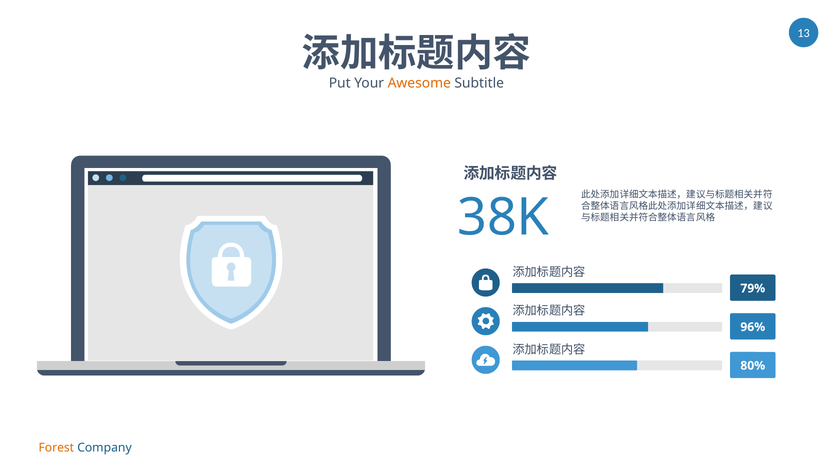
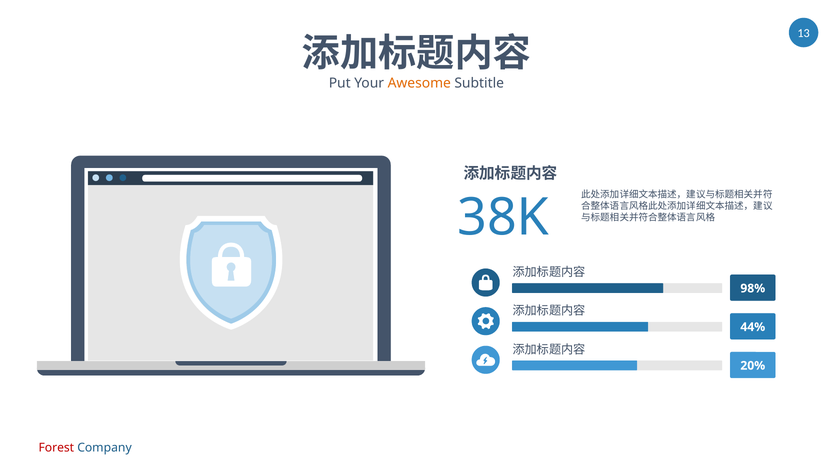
79%: 79% -> 98%
96%: 96% -> 44%
80%: 80% -> 20%
Forest colour: orange -> red
